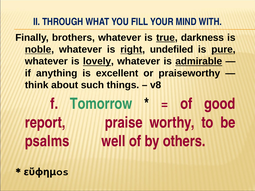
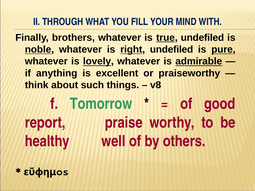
true darkness: darkness -> undefiled
psalms: psalms -> healthy
